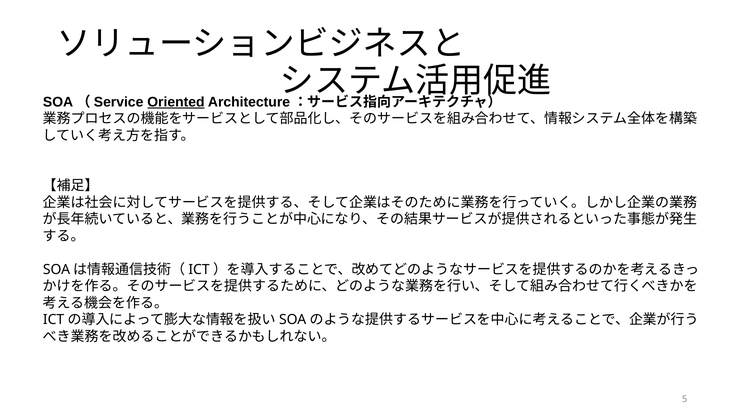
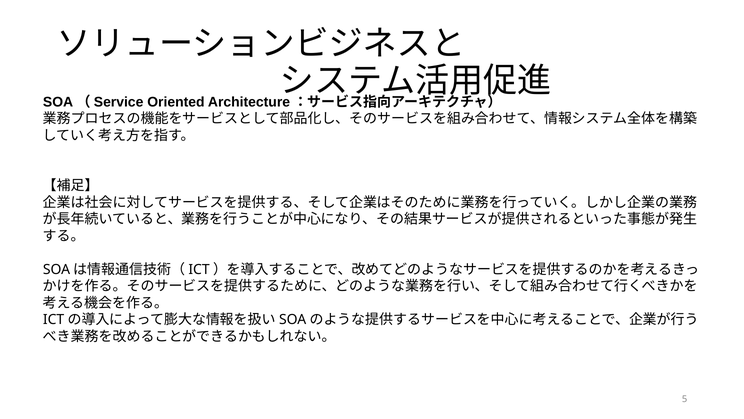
Oriented underline: present -> none
